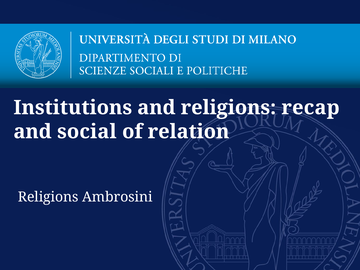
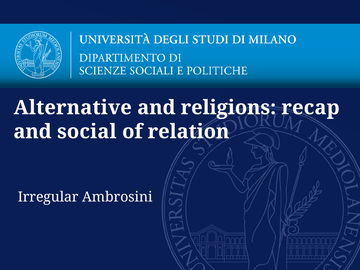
Institutions: Institutions -> Alternative
Religions at (48, 197): Religions -> Irregular
